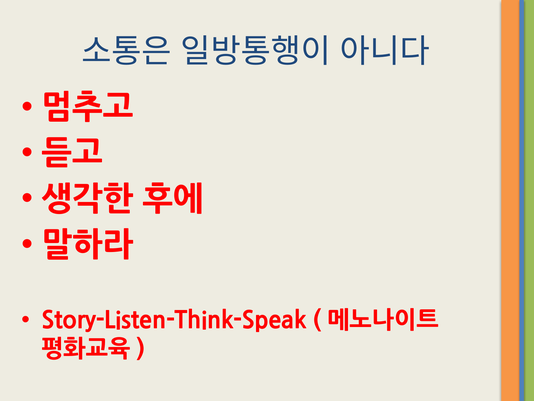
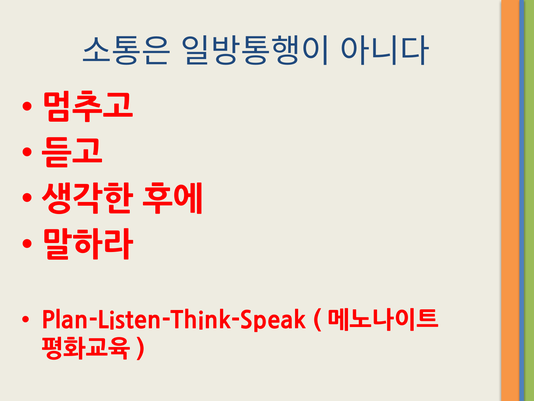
Story-Listen-Think-Speak: Story-Listen-Think-Speak -> Plan-Listen-Think-Speak
